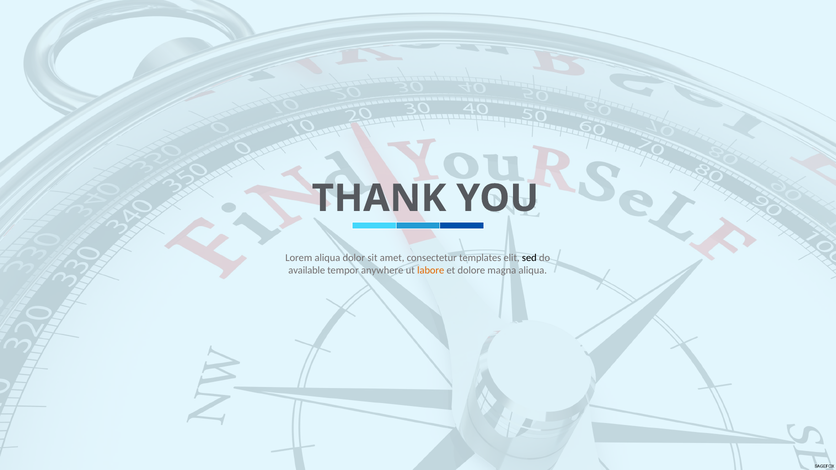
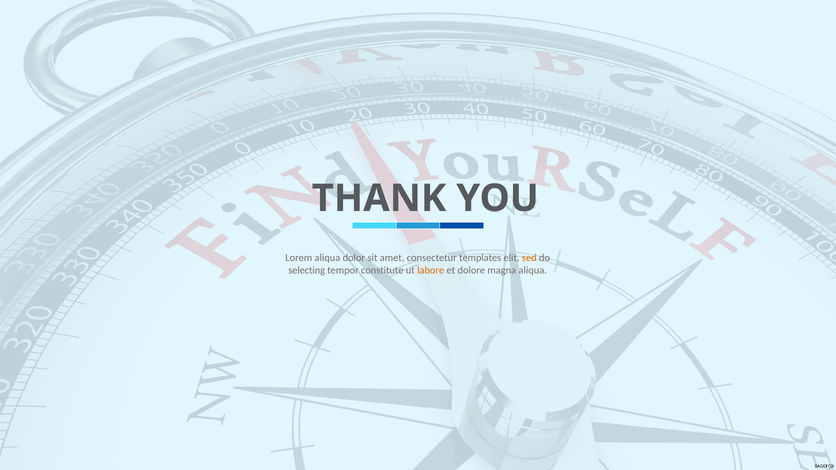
sed colour: black -> orange
available: available -> selecting
anywhere: anywhere -> constitute
